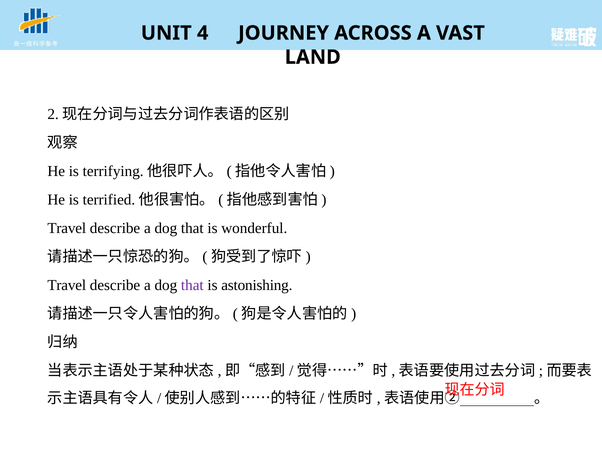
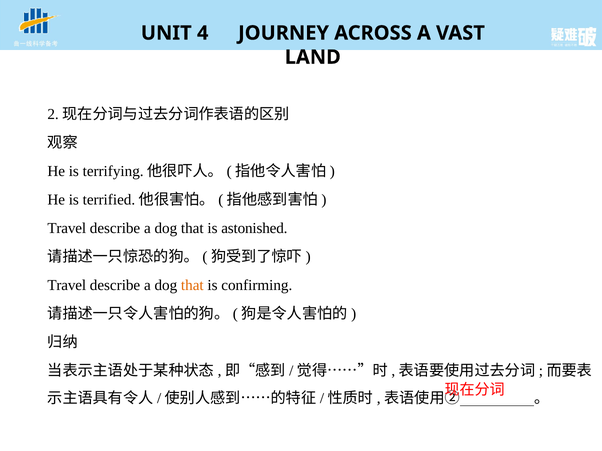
wonderful: wonderful -> astonished
that at (192, 285) colour: purple -> orange
astonishing: astonishing -> confirming
